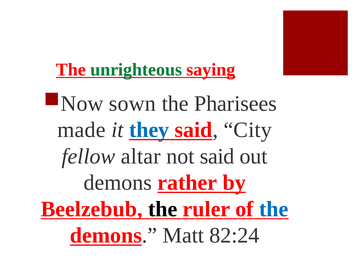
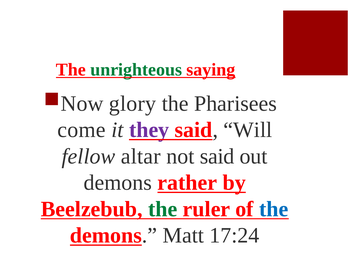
sown: sown -> glory
made: made -> come
they colour: blue -> purple
City: City -> Will
the at (163, 209) colour: black -> green
82:24: 82:24 -> 17:24
